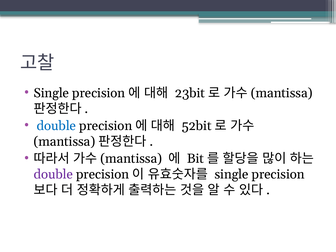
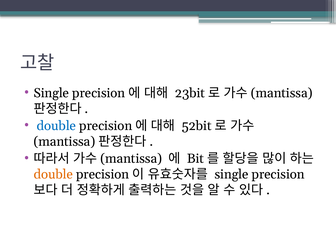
double at (53, 174) colour: purple -> orange
